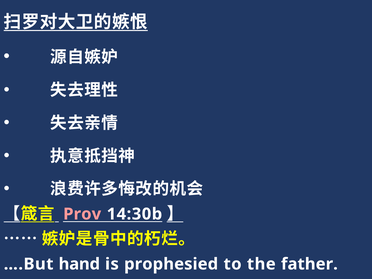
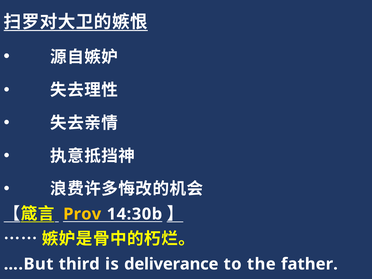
Prov colour: pink -> yellow
hand: hand -> third
prophesied: prophesied -> deliverance
